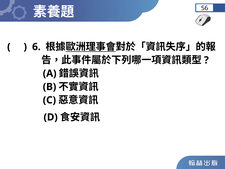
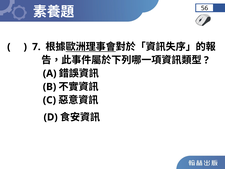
6: 6 -> 7
